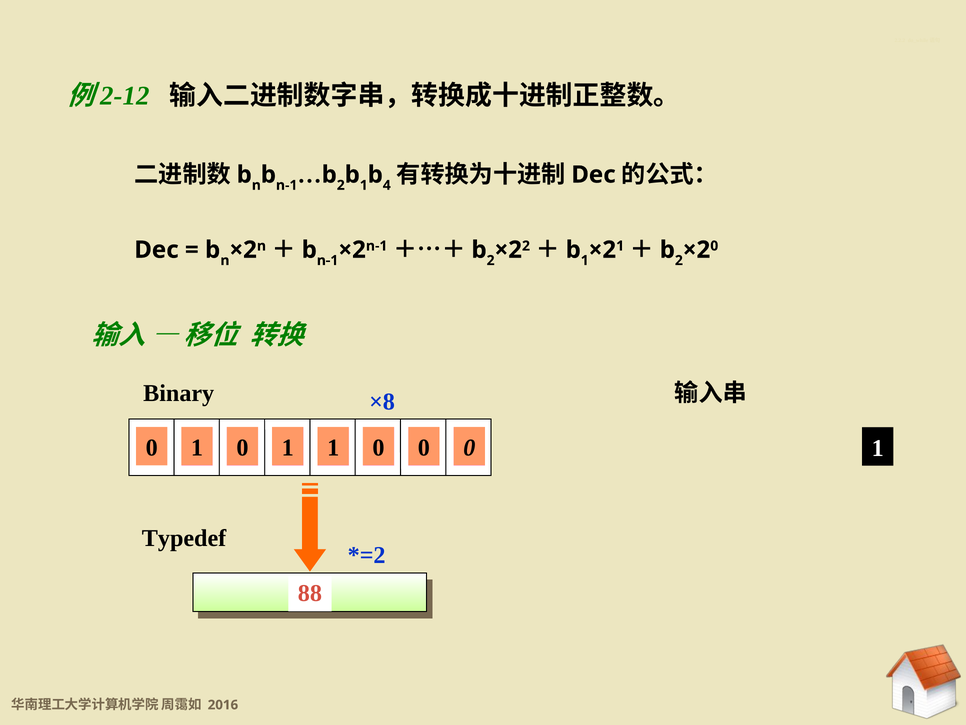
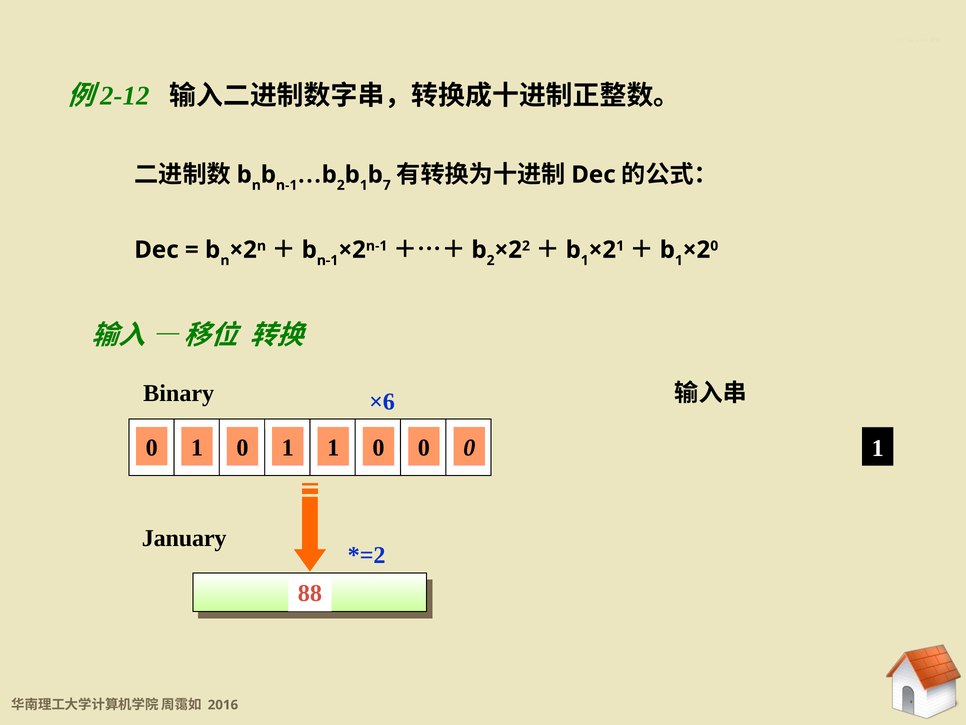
4: 4 -> 7
2 at (679, 260): 2 -> 1
×8: ×8 -> ×6
Typedef: Typedef -> January
